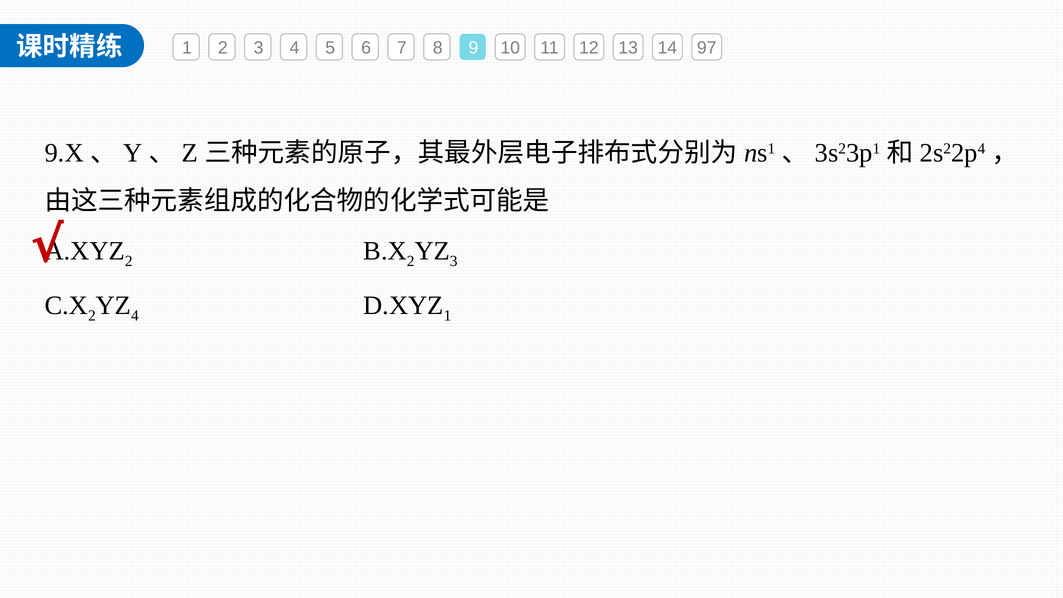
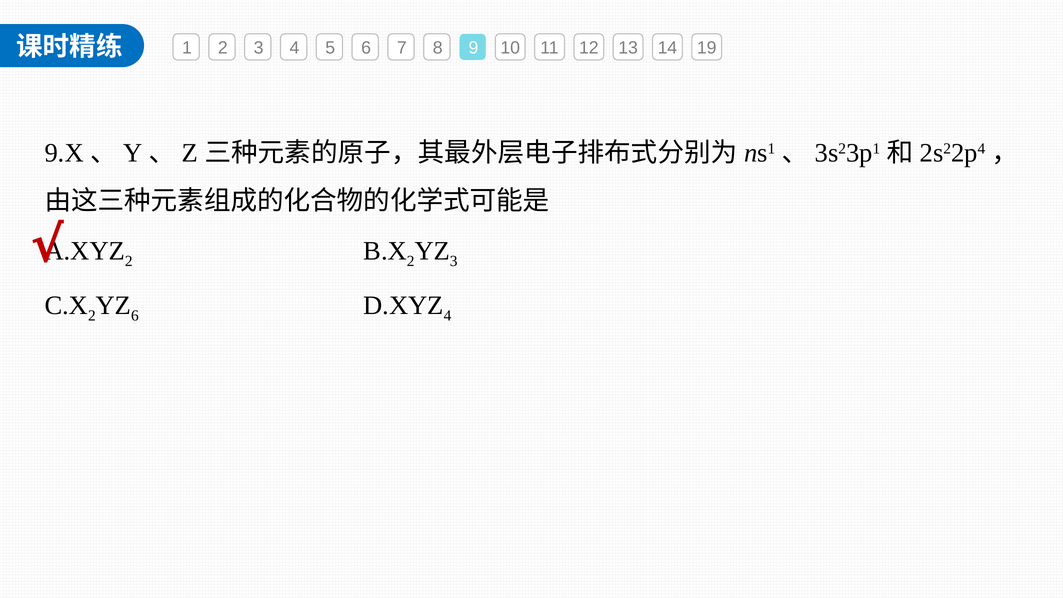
97: 97 -> 19
4 at (135, 316): 4 -> 6
1 at (448, 316): 1 -> 4
